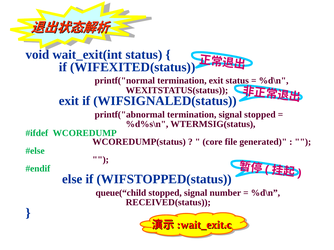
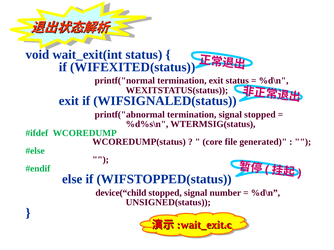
queue(“child: queue(“child -> device(“child
RECEIVED(status: RECEIVED(status -> UNSIGNED(status
